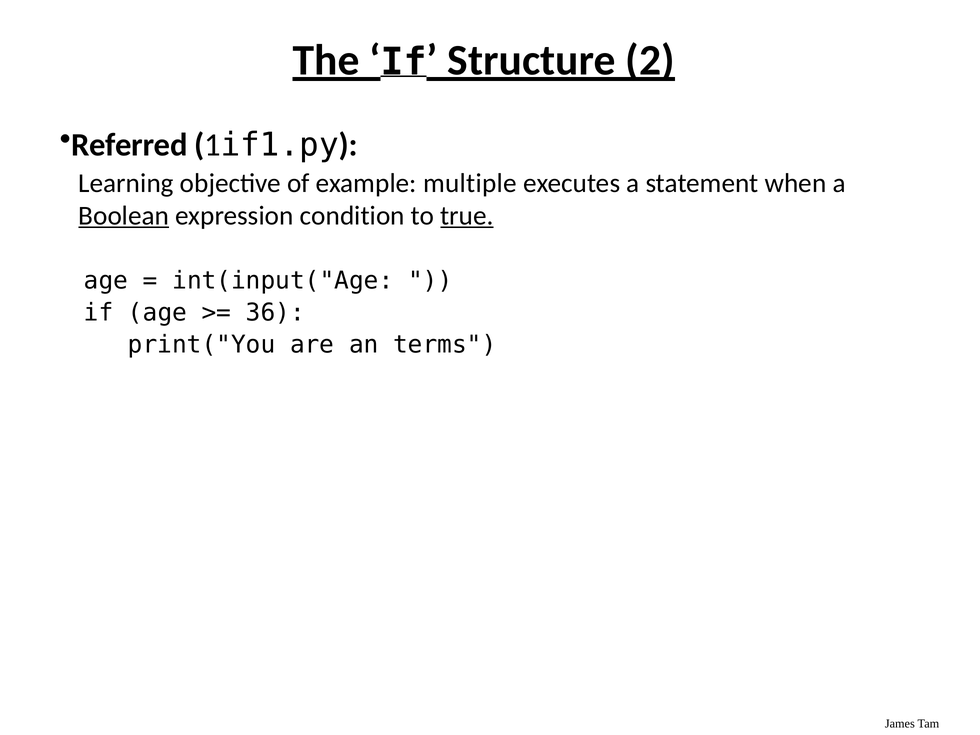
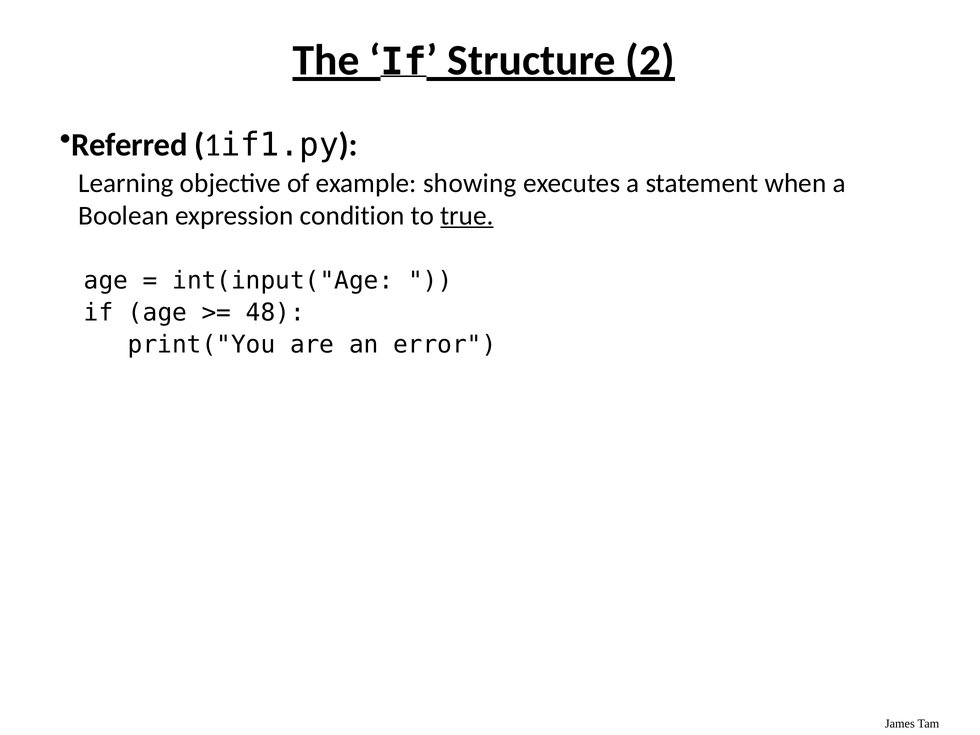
multiple: multiple -> showing
Boolean underline: present -> none
36: 36 -> 48
terms: terms -> error
